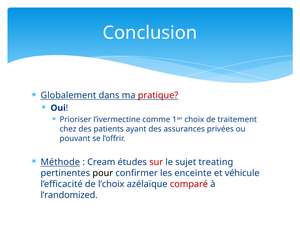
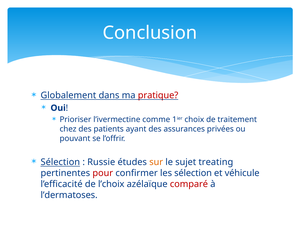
Méthode at (60, 162): Méthode -> Sélection
Cream: Cream -> Russie
sur colour: red -> orange
pour colour: black -> red
les enceinte: enceinte -> sélection
l’randomized: l’randomized -> l’dermatoses
